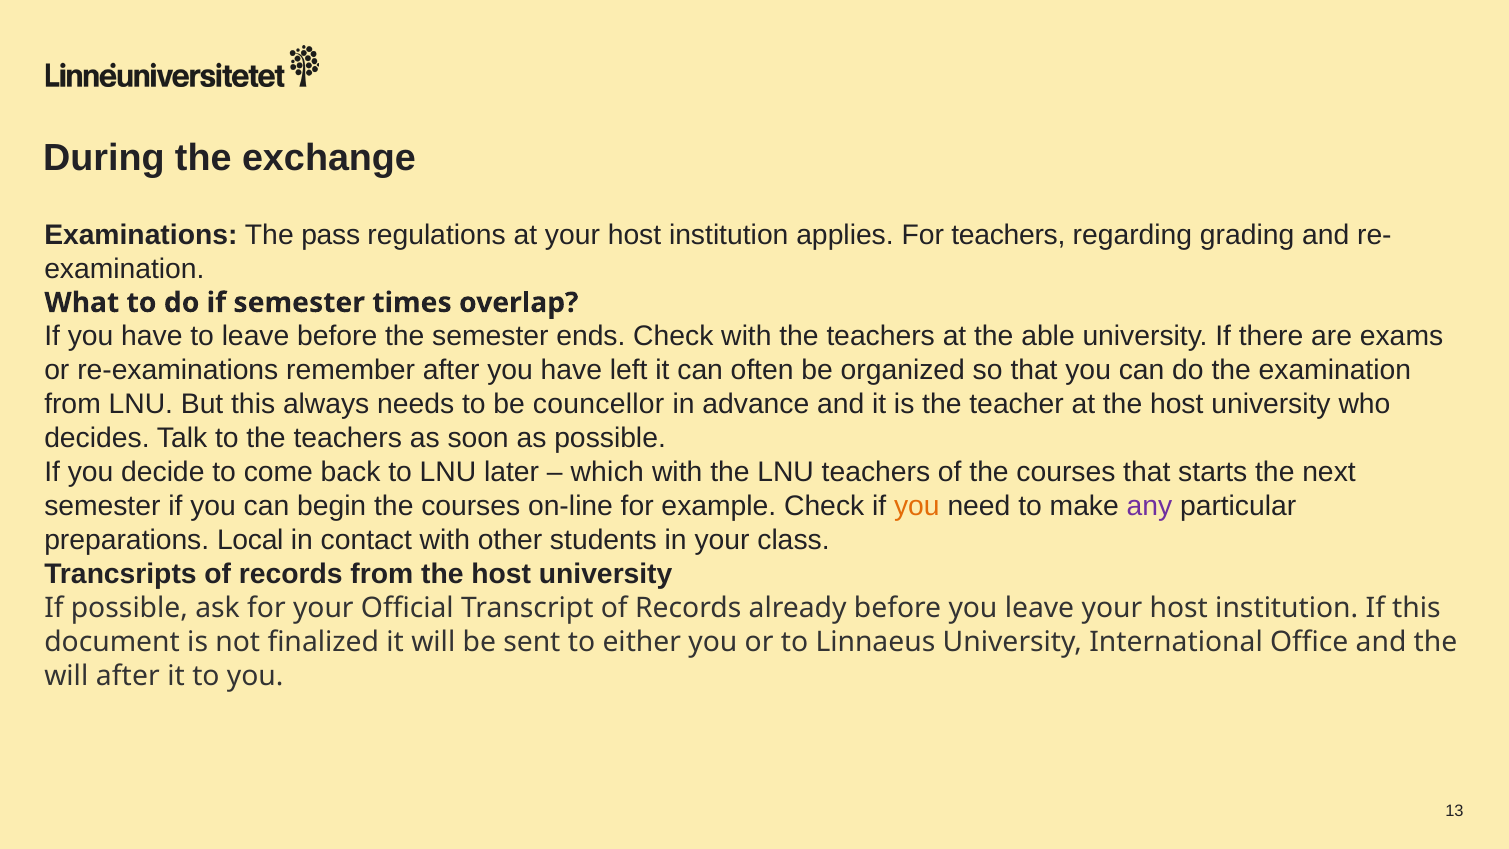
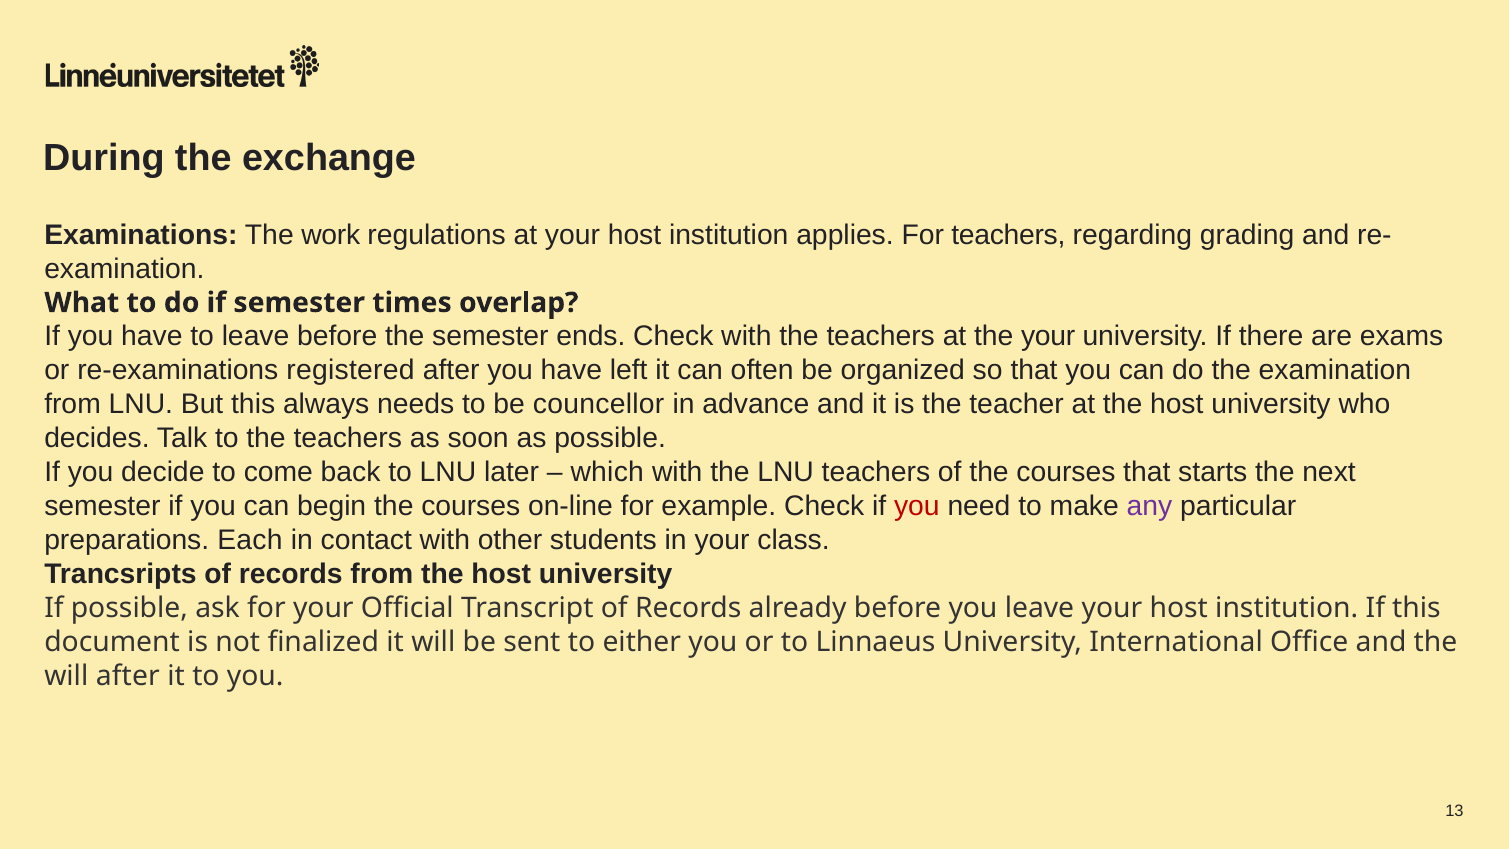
pass: pass -> work
the able: able -> your
remember: remember -> registered
you at (917, 506) colour: orange -> red
Local: Local -> Each
